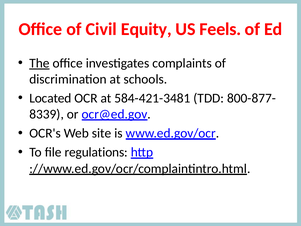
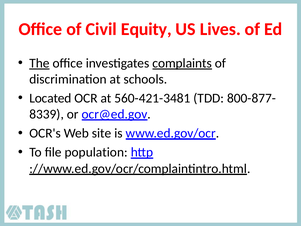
Feels: Feels -> Lives
complaints underline: none -> present
584-421-3481: 584-421-3481 -> 560-421-3481
regulations: regulations -> population
